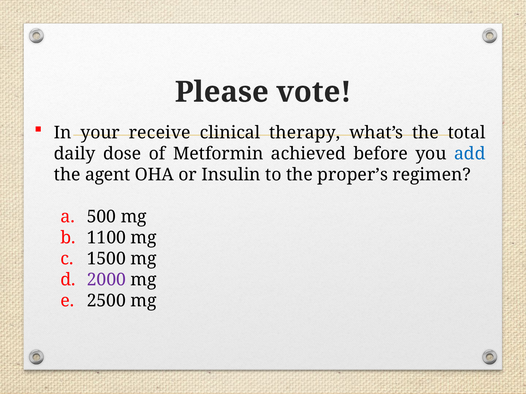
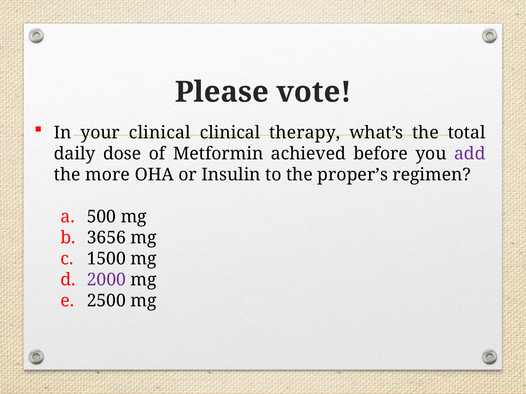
your receive: receive -> clinical
add colour: blue -> purple
agent: agent -> more
1100: 1100 -> 3656
